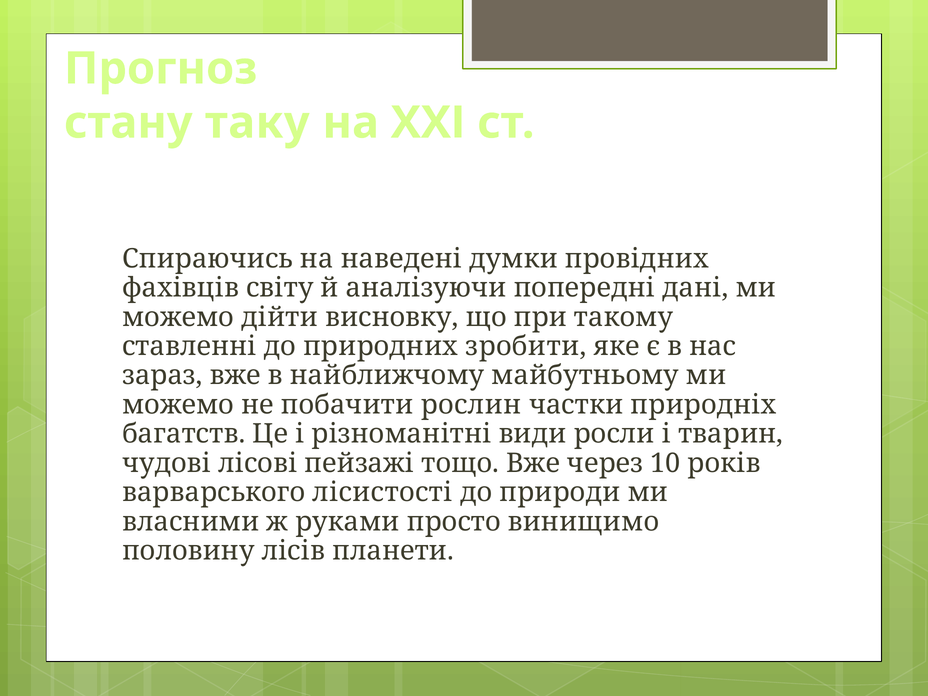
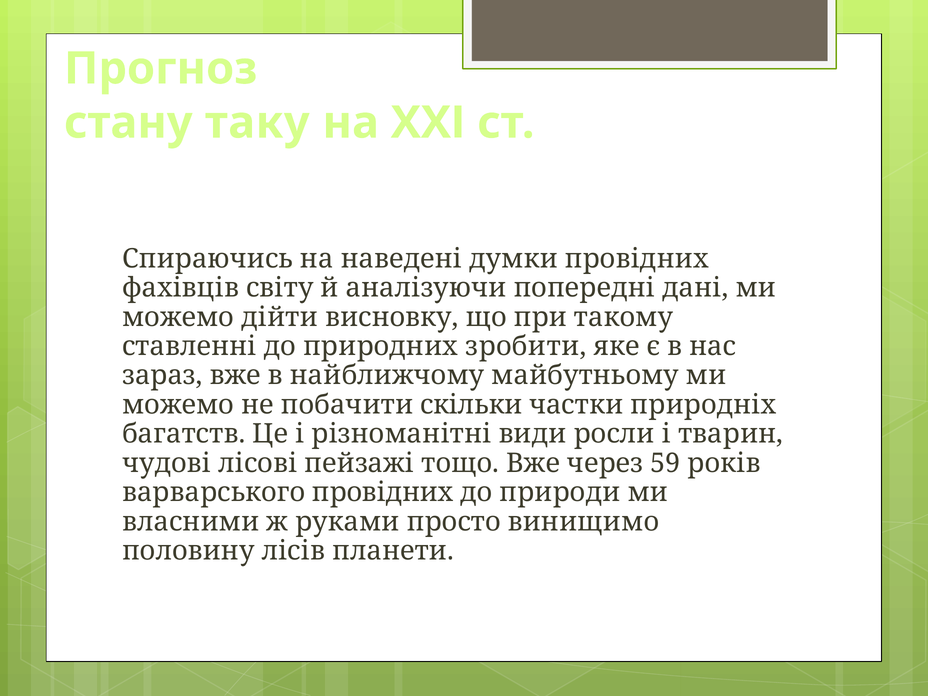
рослин: рослин -> скільки
10: 10 -> 59
варварського лісистості: лісистості -> провідних
